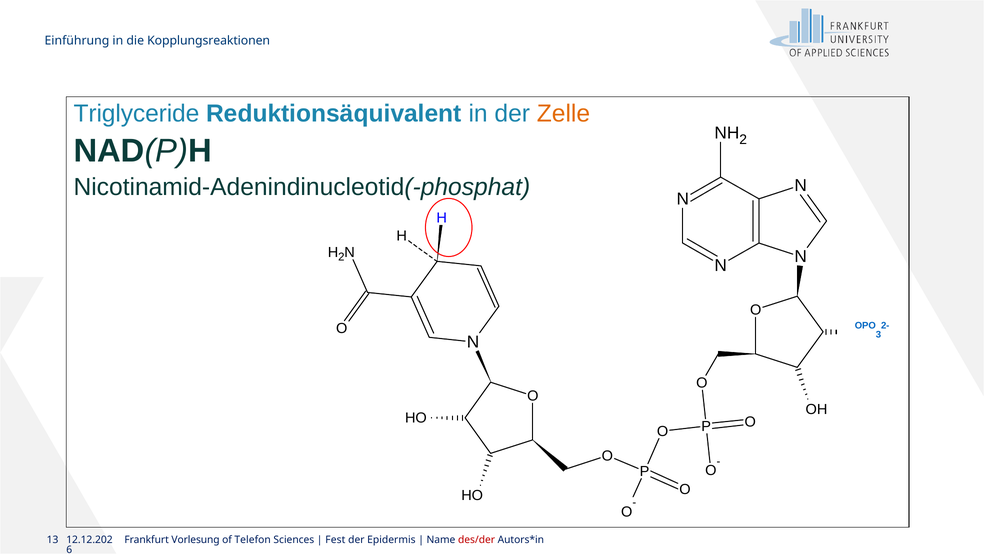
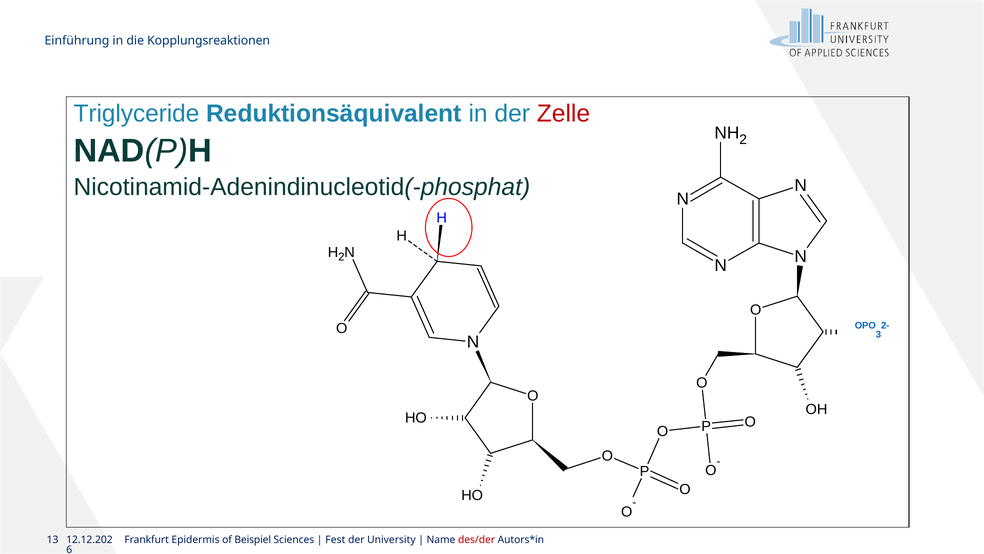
Zelle colour: orange -> red
Vorlesung: Vorlesung -> Epidermis
Telefon: Telefon -> Beispiel
Epidermis: Epidermis -> University
